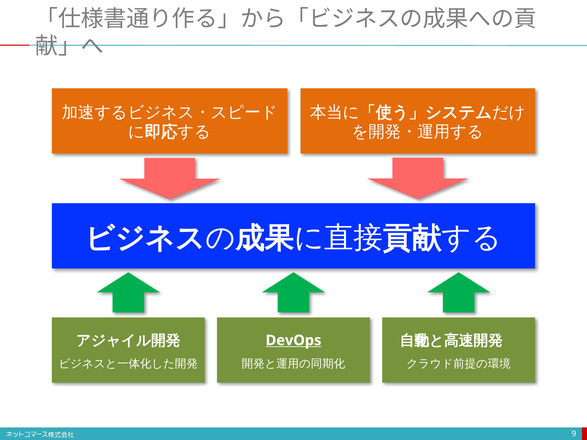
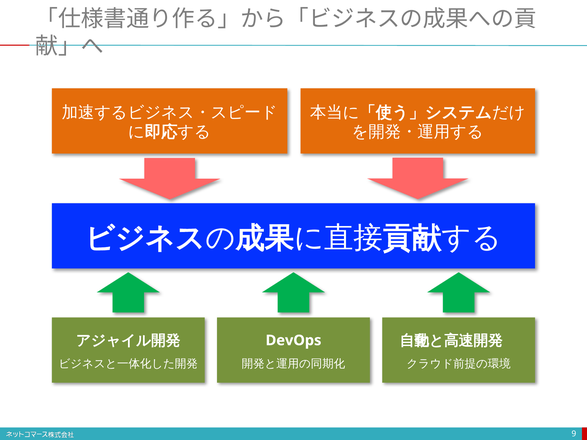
DevOps underline: present -> none
